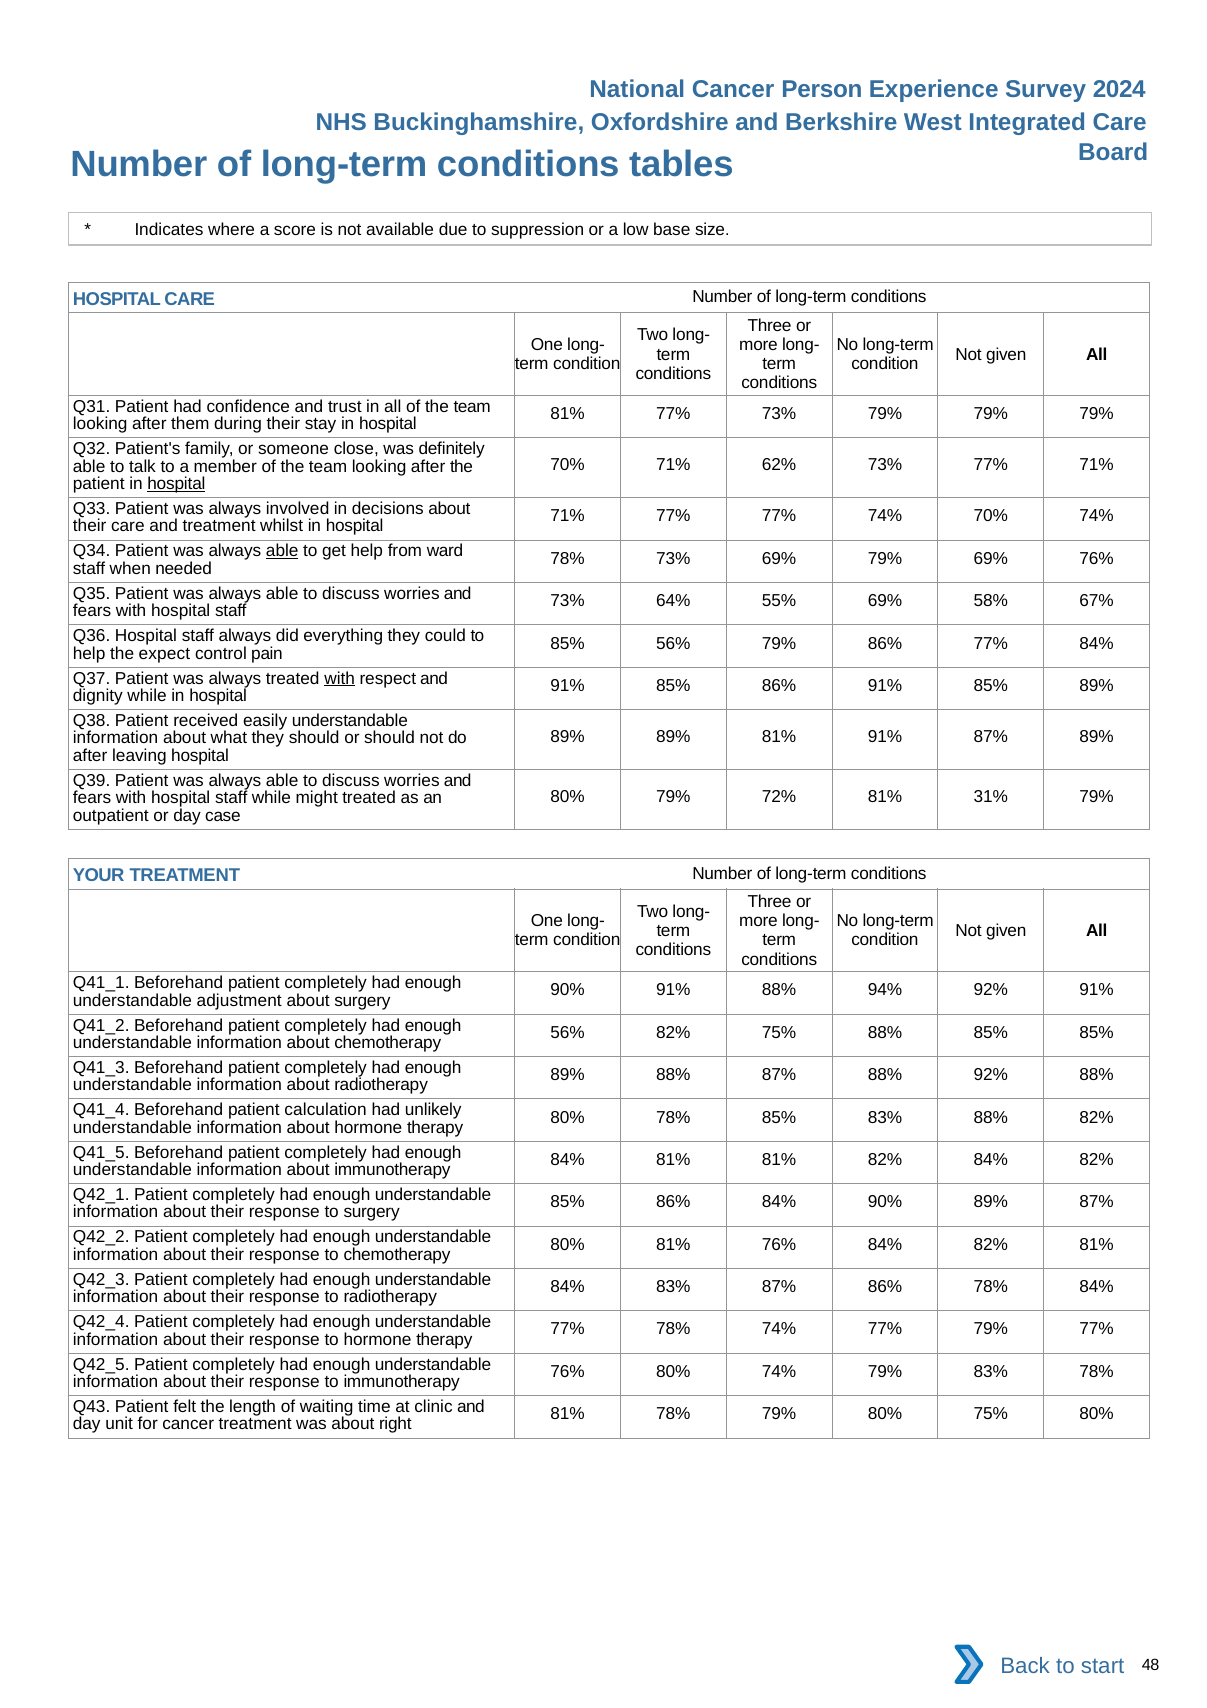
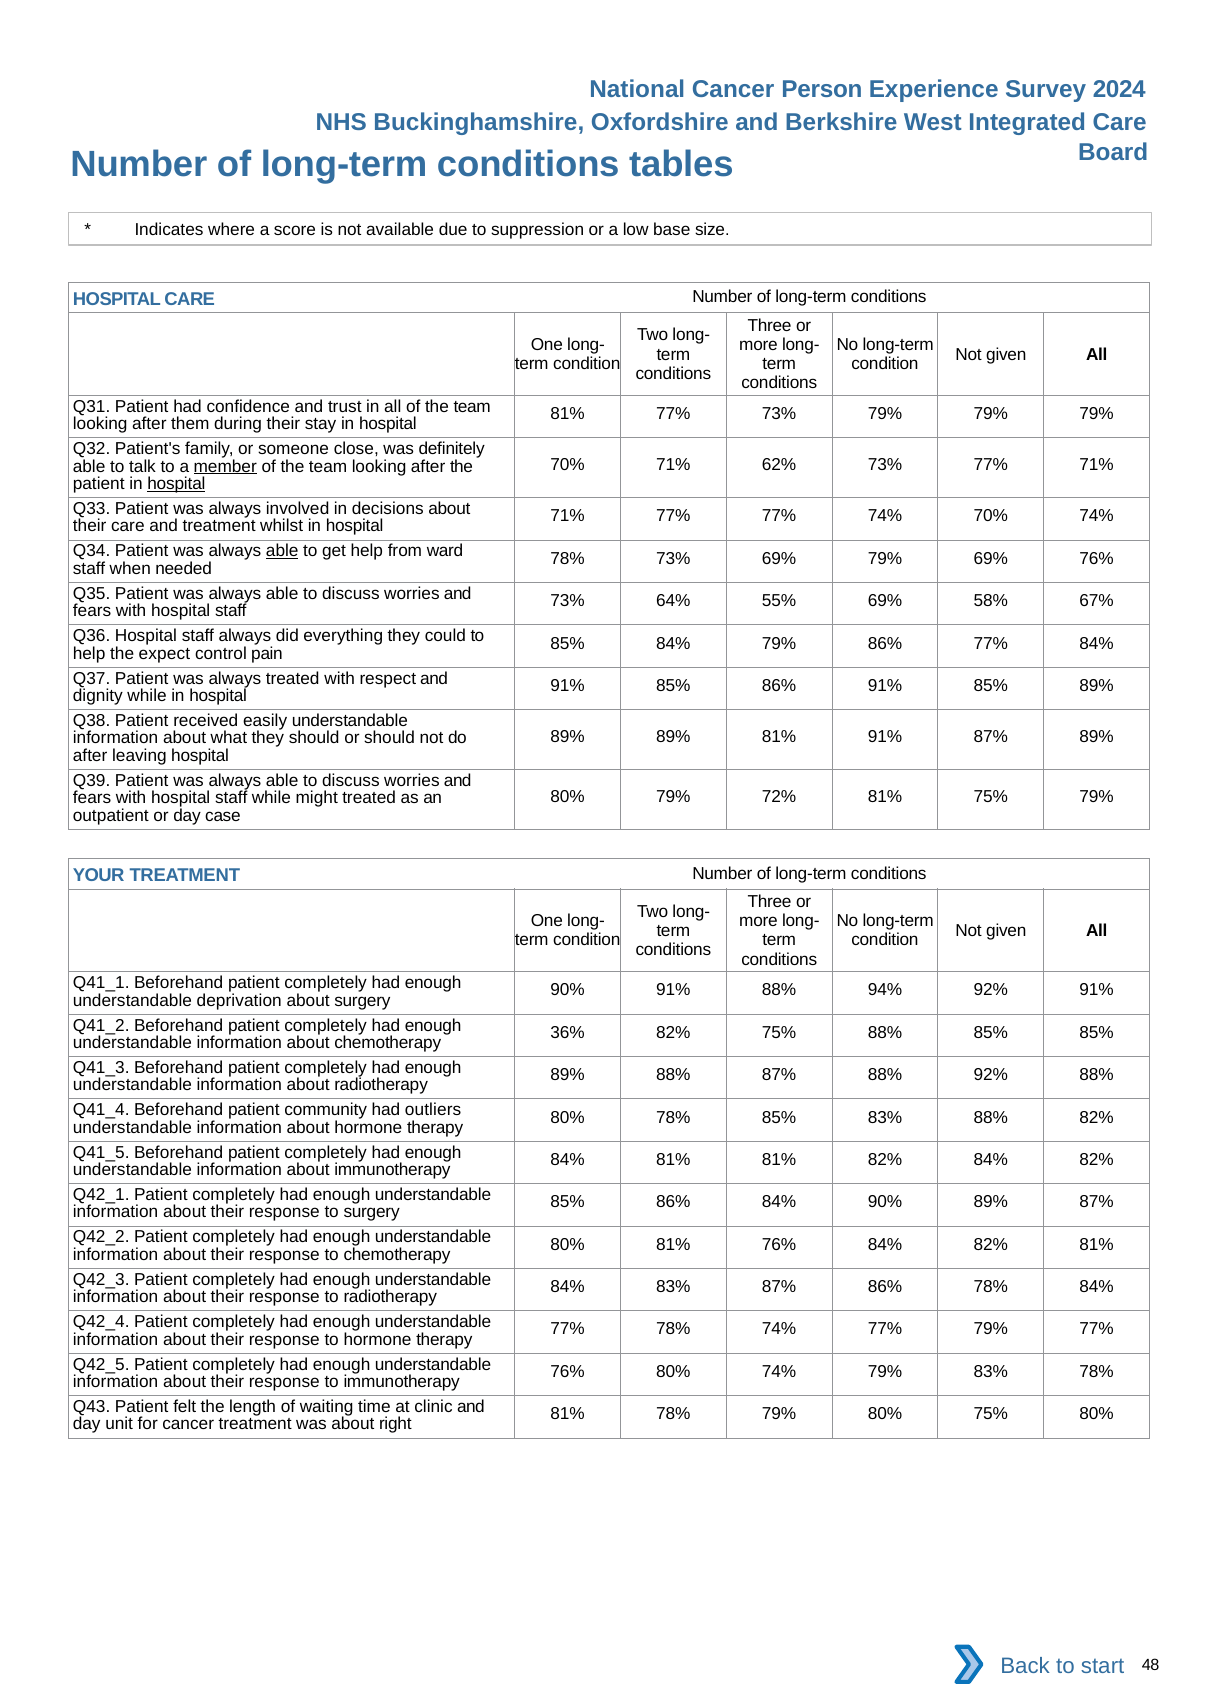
member underline: none -> present
85% 56%: 56% -> 84%
with at (340, 678) underline: present -> none
81% 31%: 31% -> 75%
adjustment: adjustment -> deprivation
56% at (568, 1033): 56% -> 36%
calculation: calculation -> community
unlikely: unlikely -> outliers
